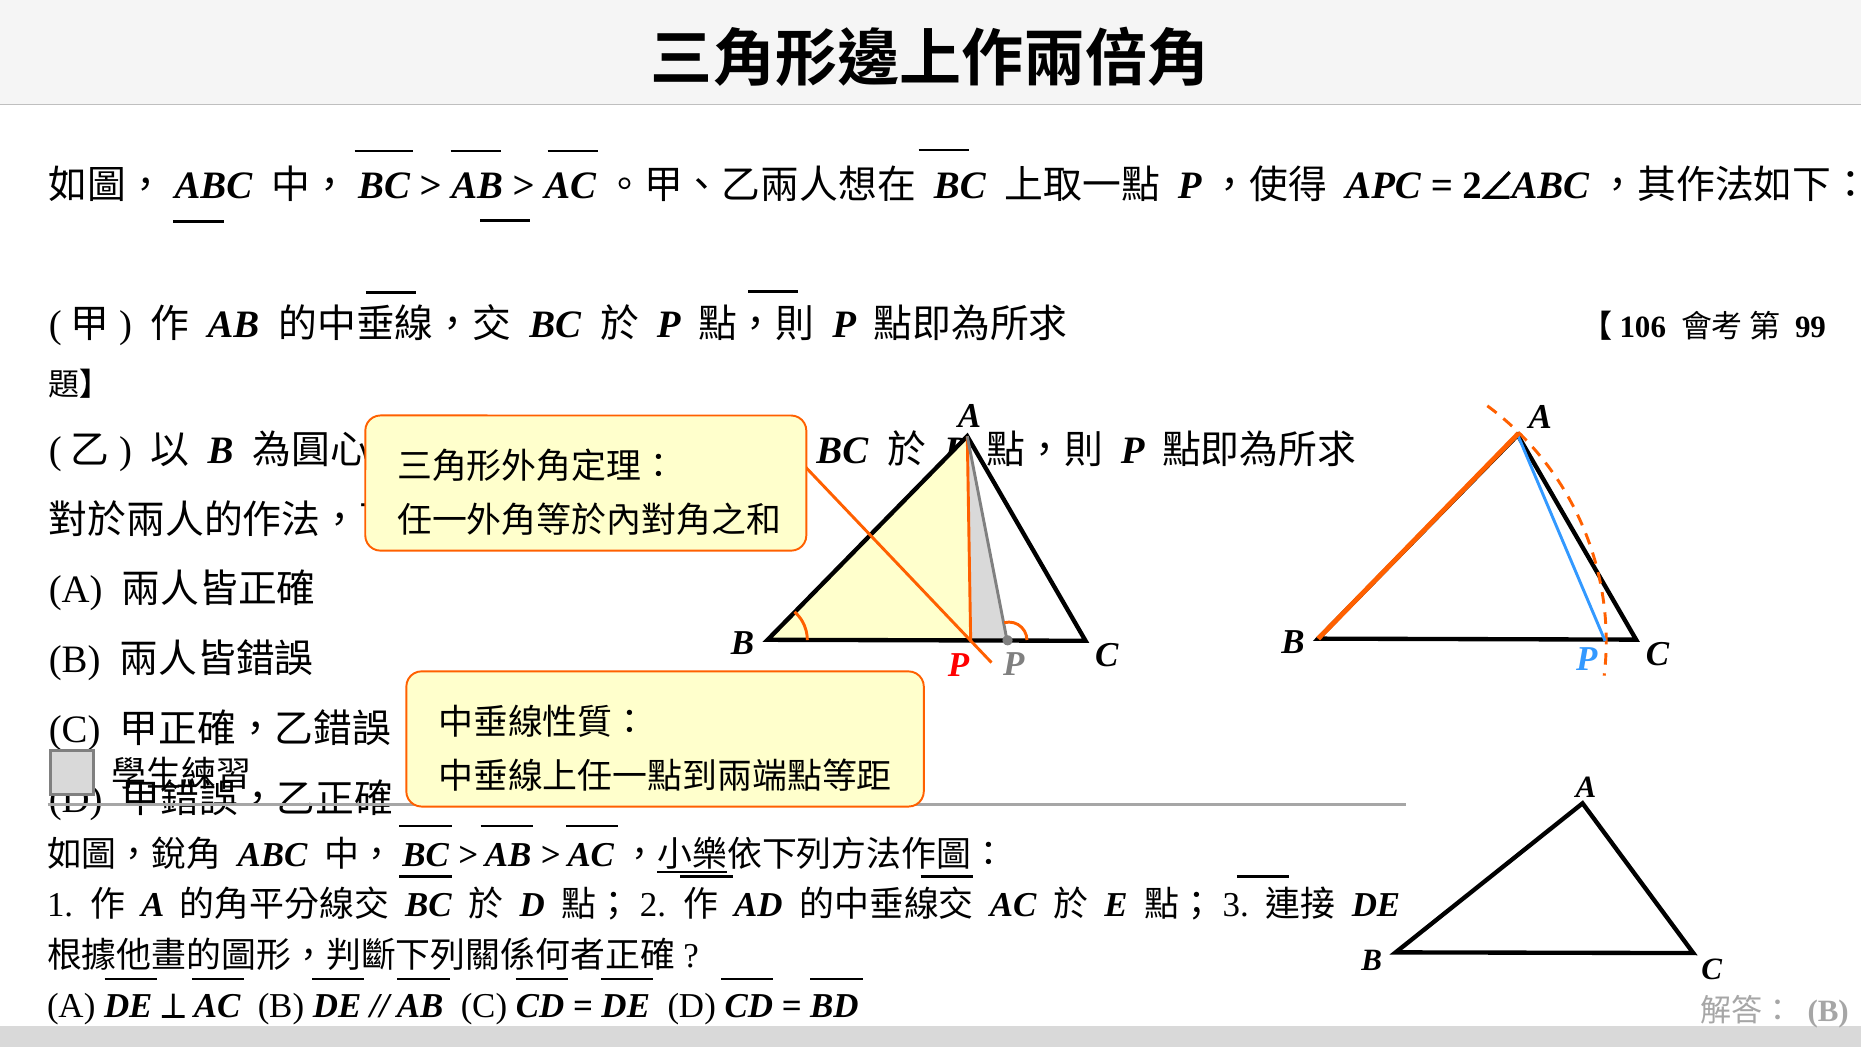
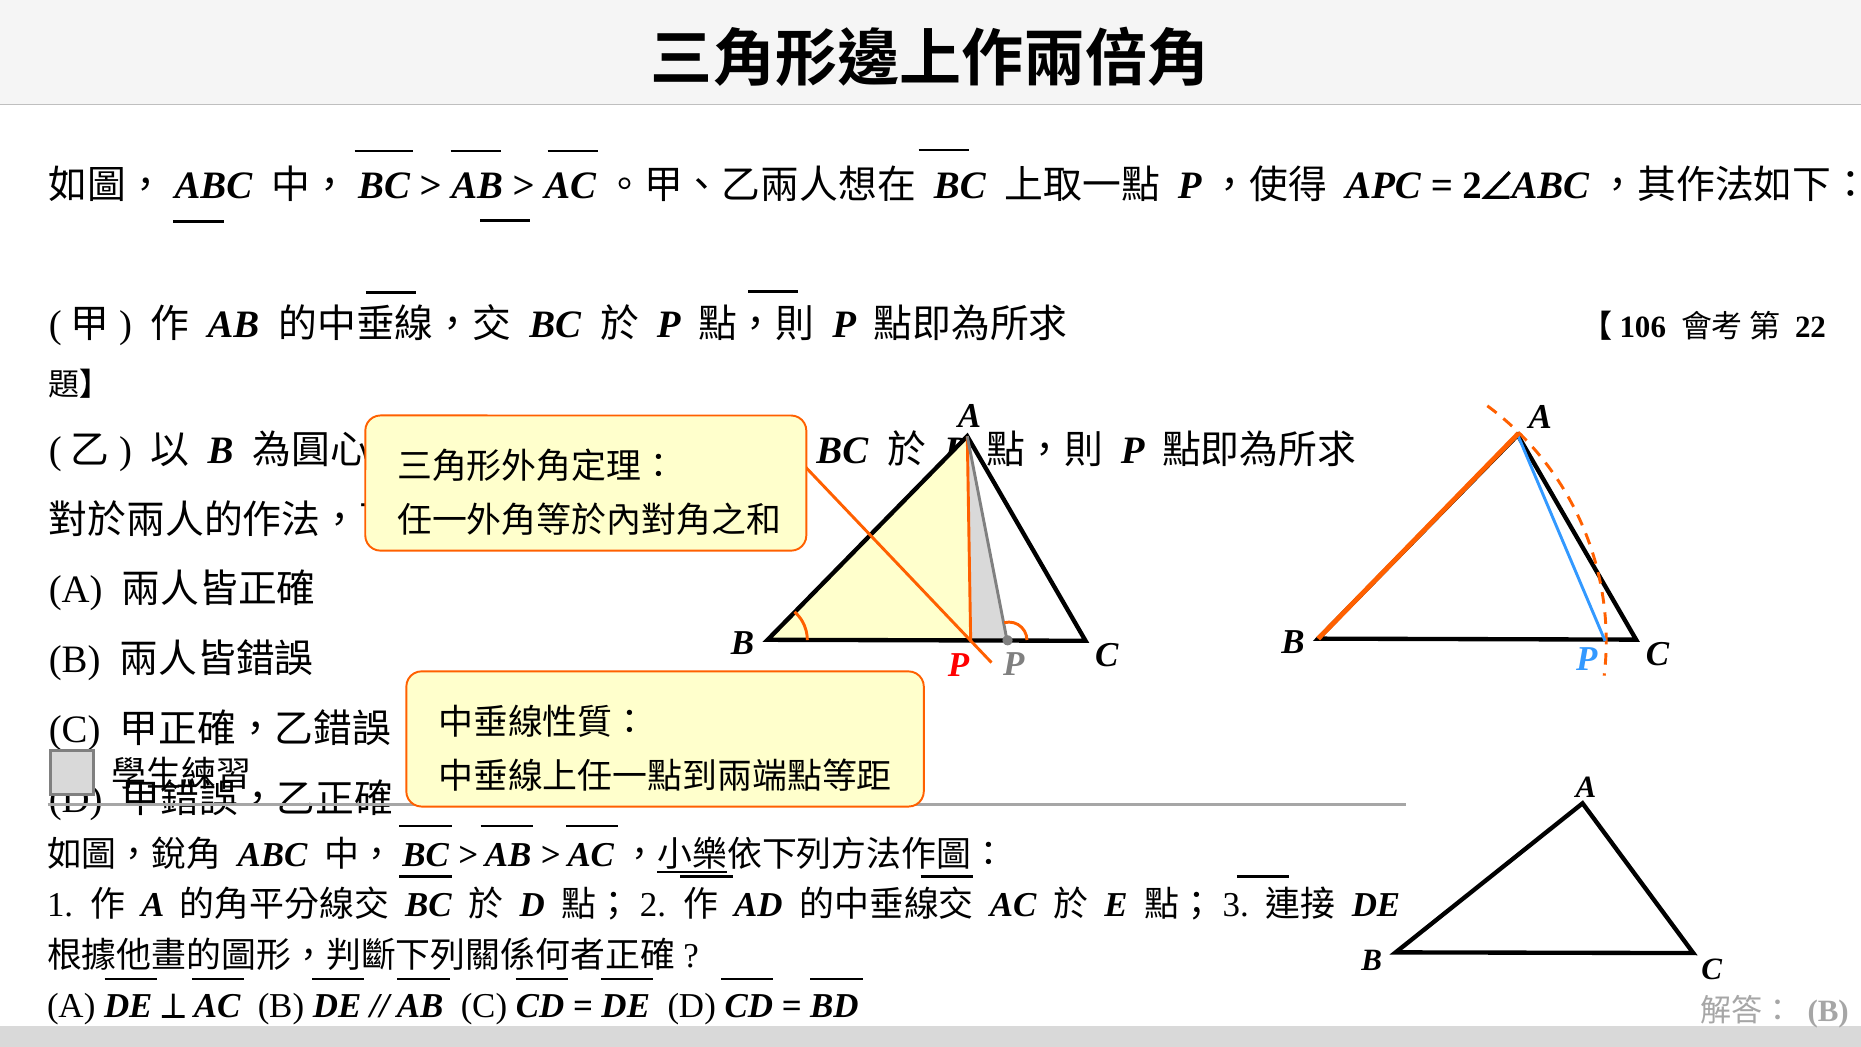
99: 99 -> 22
